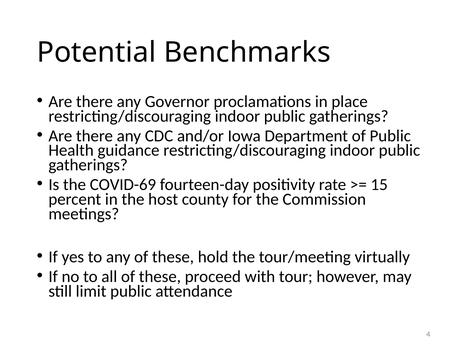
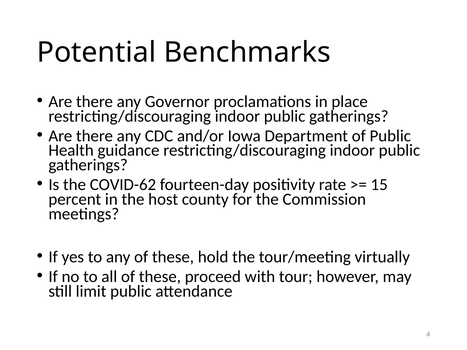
COVID-69: COVID-69 -> COVID-62
